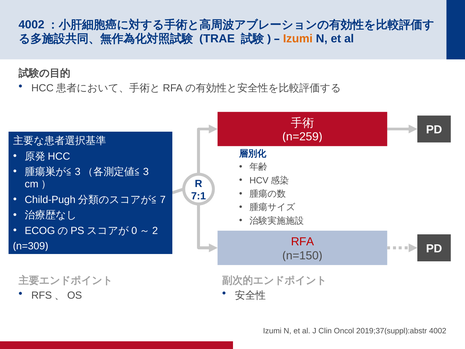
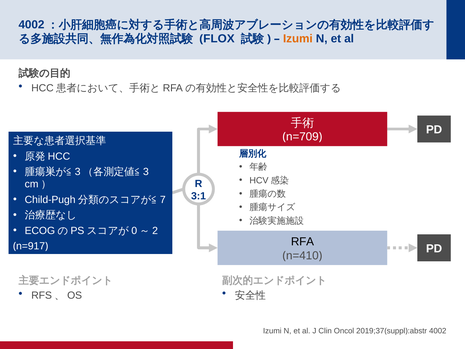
TRAE: TRAE -> FLOX
n=259: n=259 -> n=709
7:1: 7:1 -> 3:1
RFA colour: red -> black
n=309: n=309 -> n=917
n=150: n=150 -> n=410
